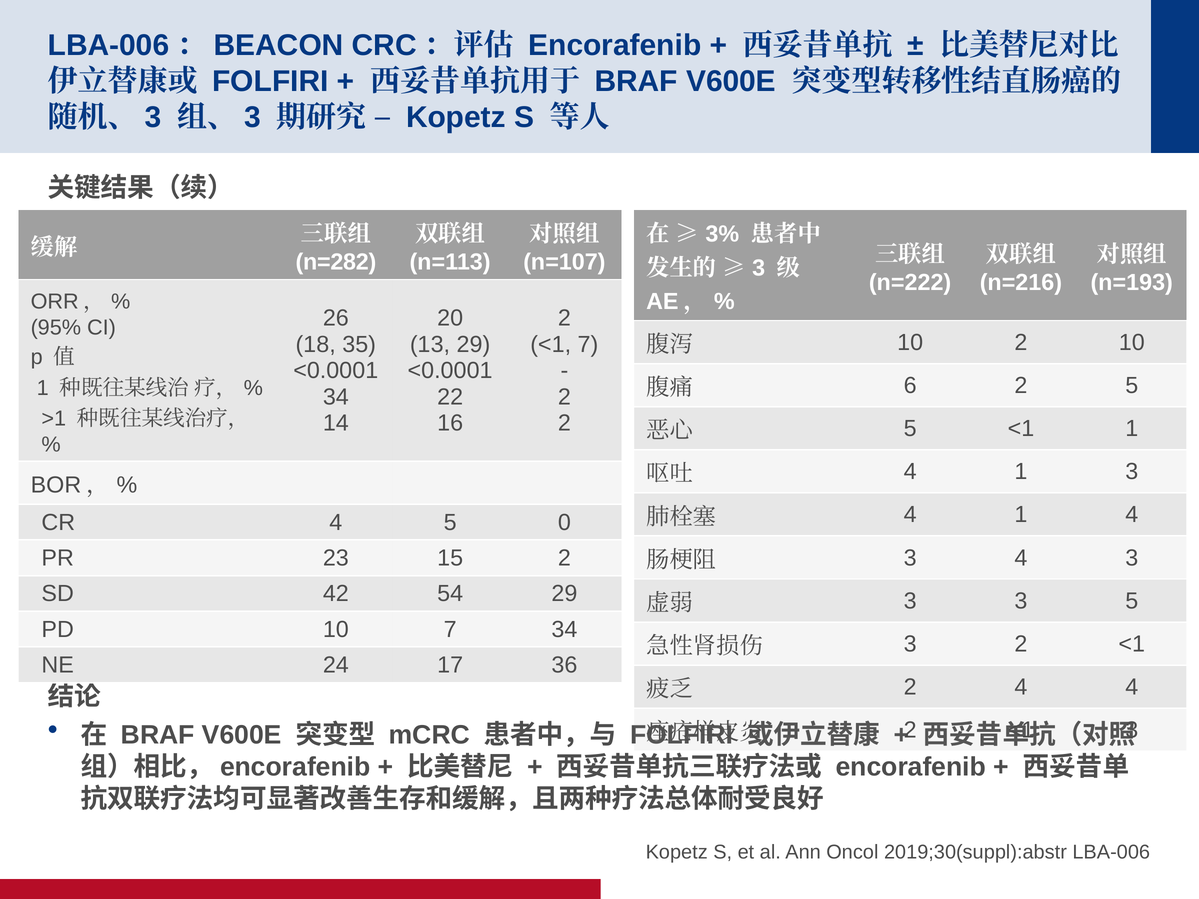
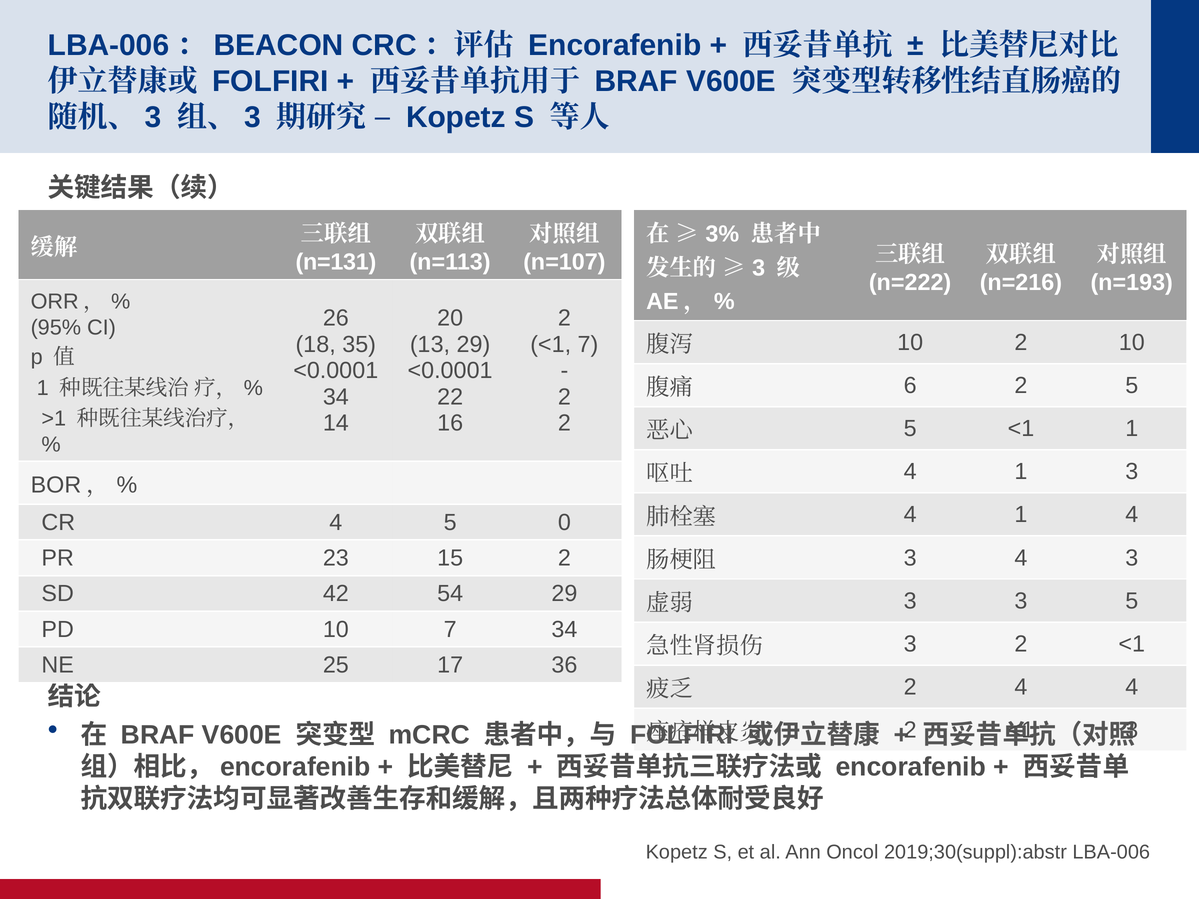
n=282: n=282 -> n=131
24: 24 -> 25
